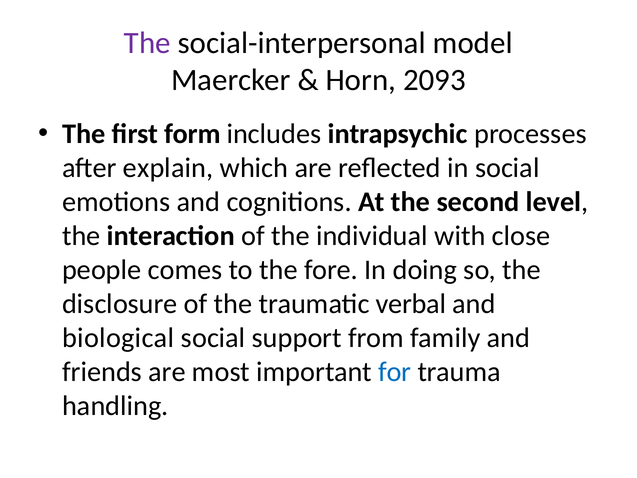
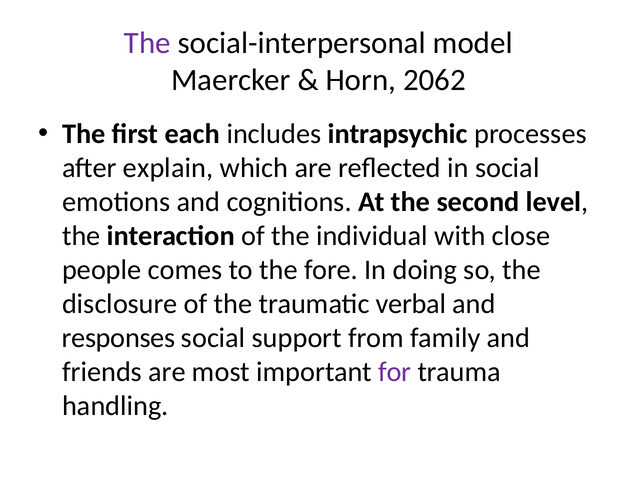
2093: 2093 -> 2062
form: form -> each
biological: biological -> responses
for colour: blue -> purple
